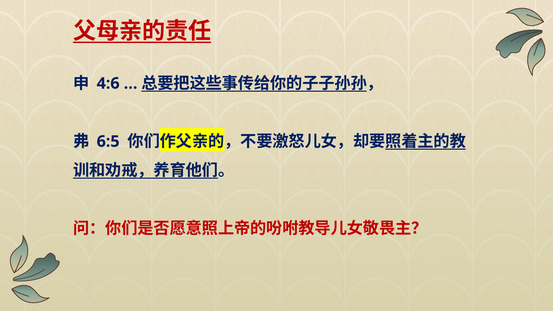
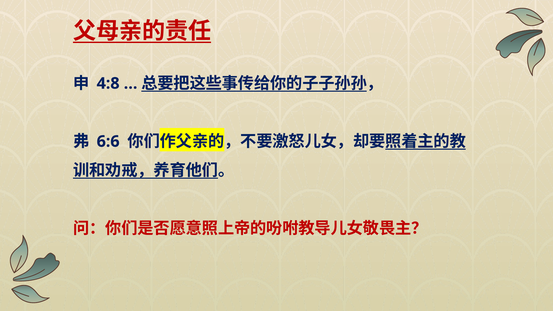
4:6: 4:6 -> 4:8
6:5: 6:5 -> 6:6
